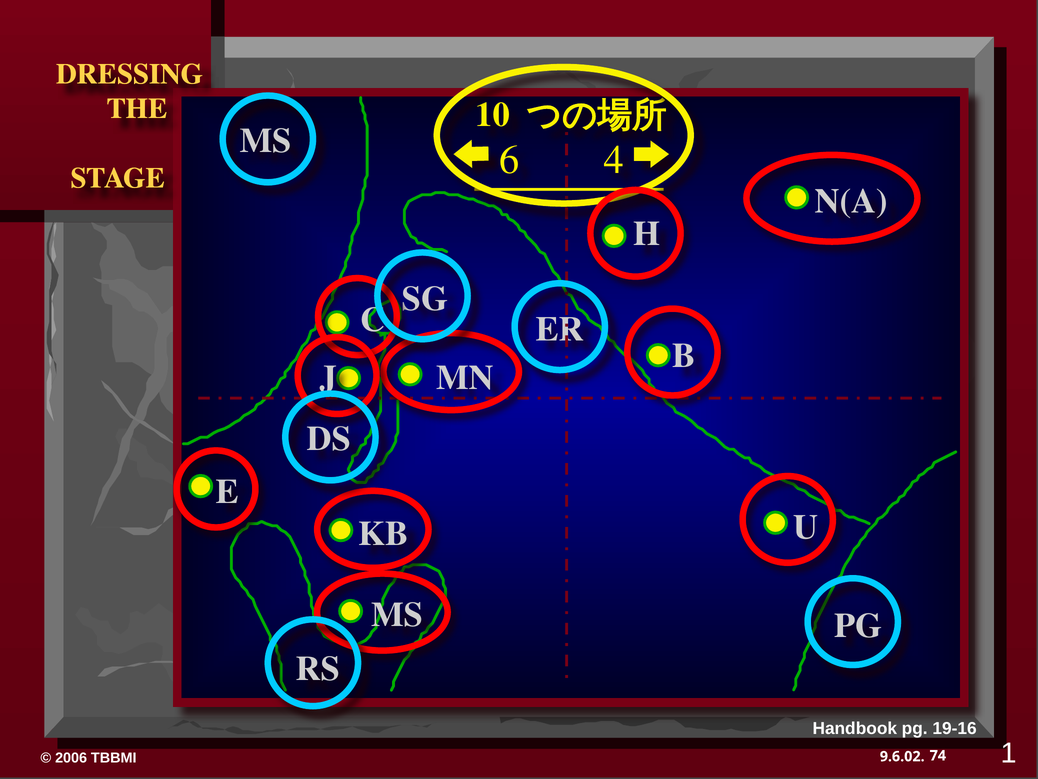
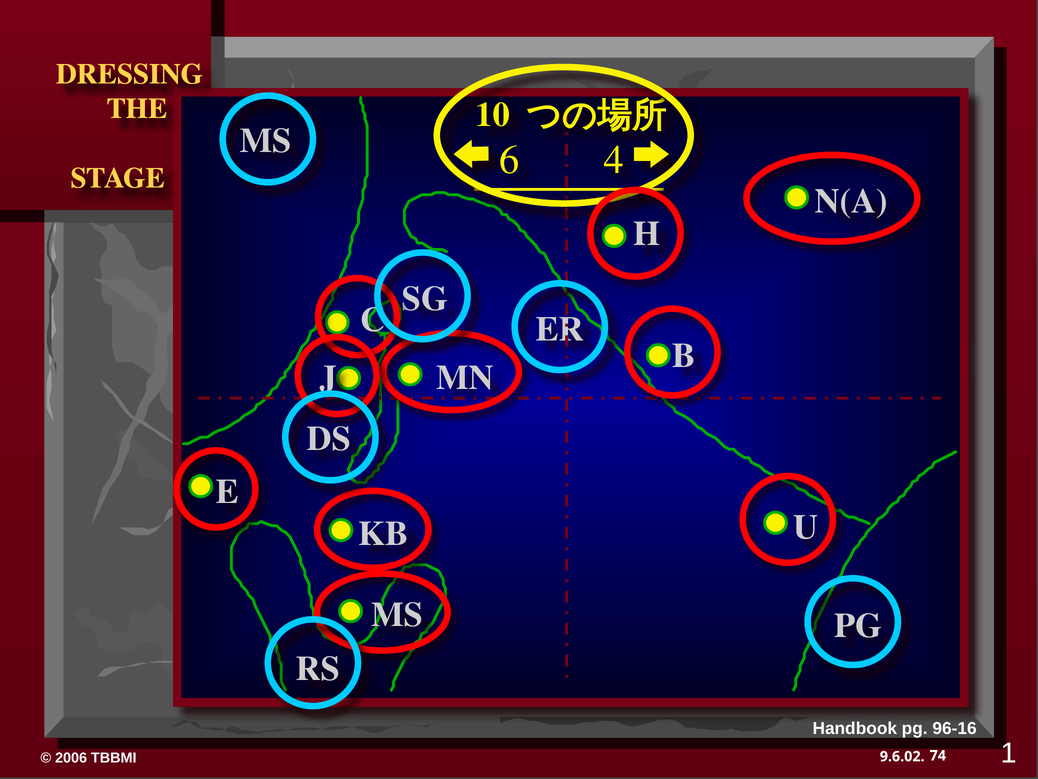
19-16: 19-16 -> 96-16
